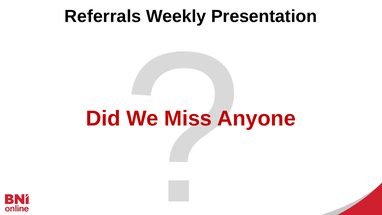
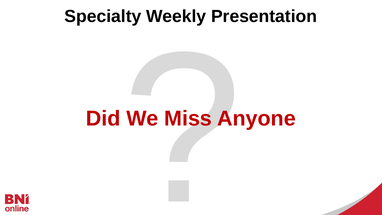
Referrals: Referrals -> Specialty
